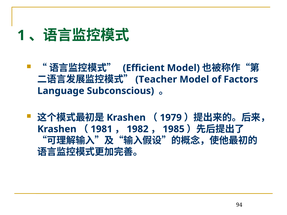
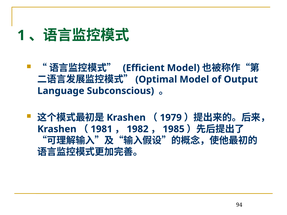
Teacher: Teacher -> Optimal
Factors: Factors -> Output
